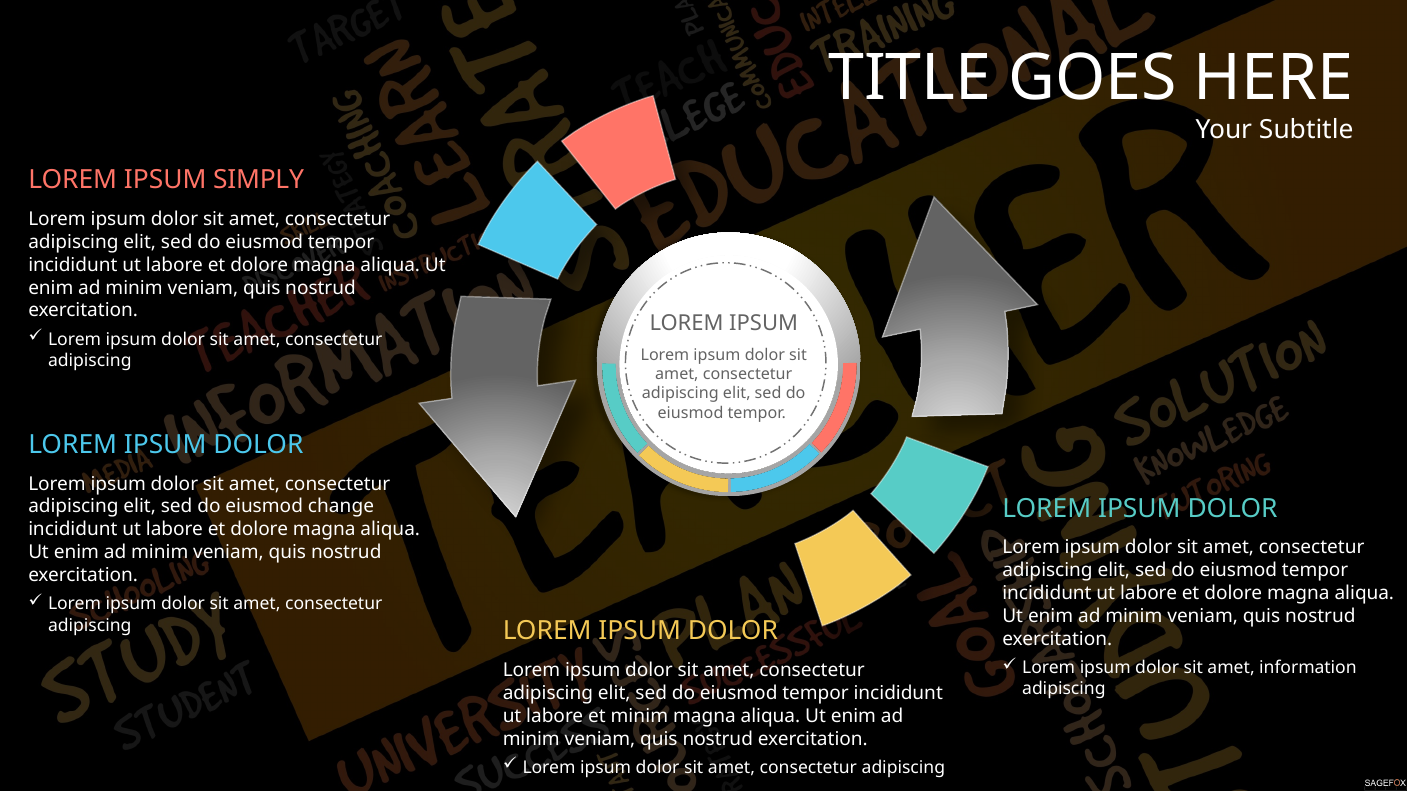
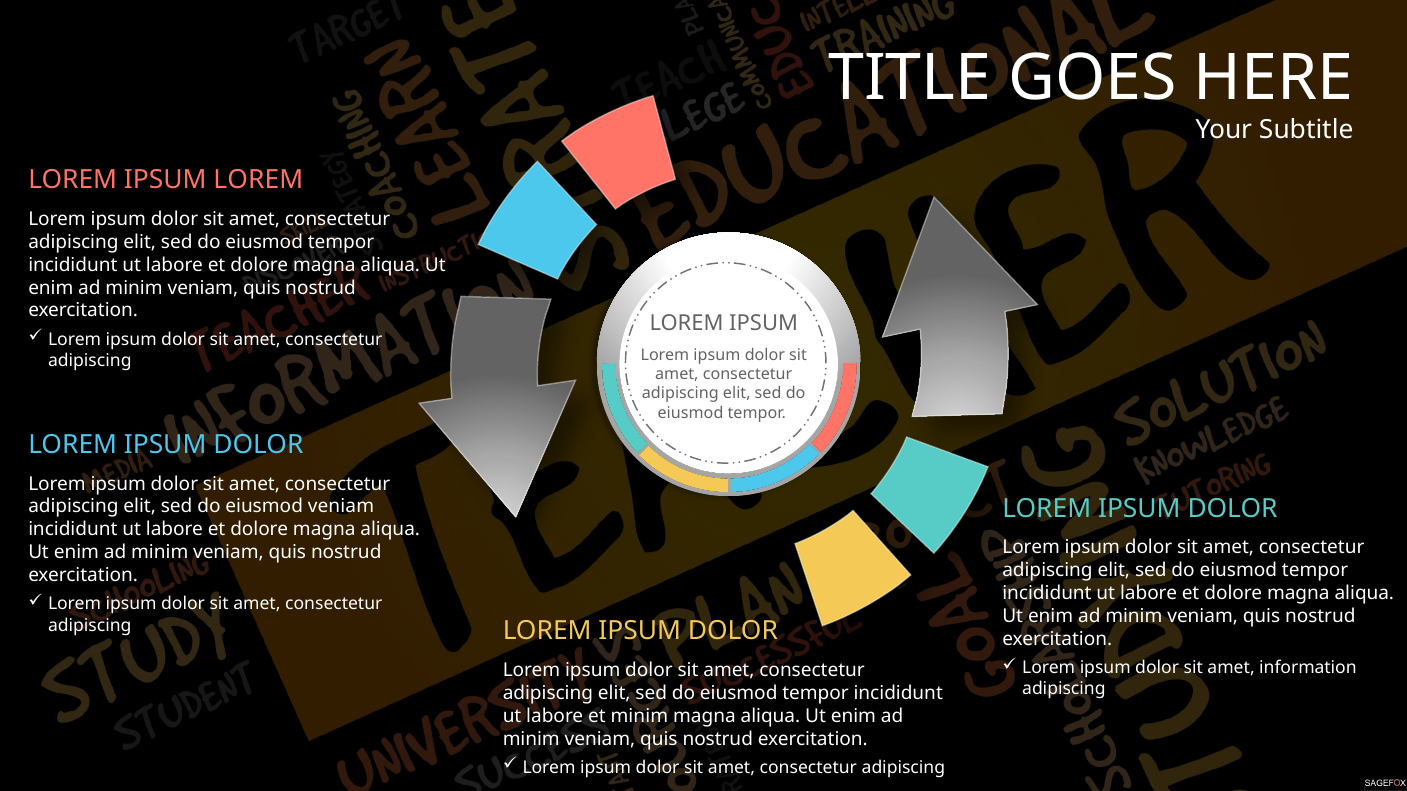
SIMPLY at (259, 180): SIMPLY -> LOREM
eiusmod change: change -> veniam
